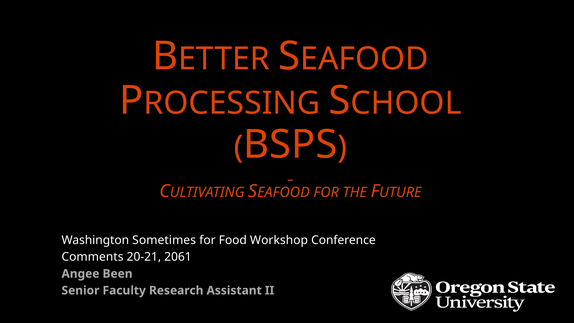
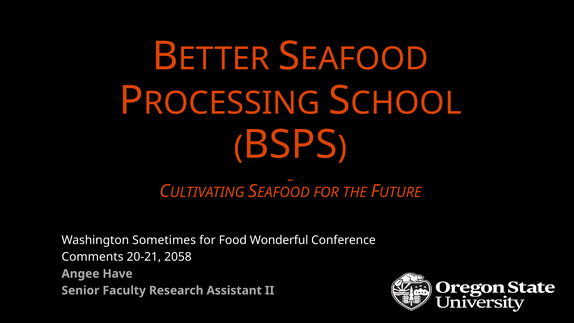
Workshop: Workshop -> Wonderful
2061: 2061 -> 2058
Been: Been -> Have
